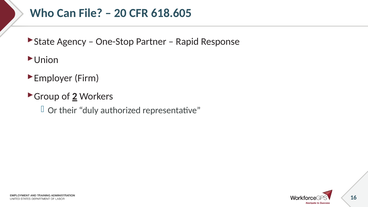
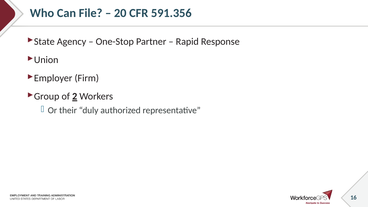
618.605: 618.605 -> 591.356
